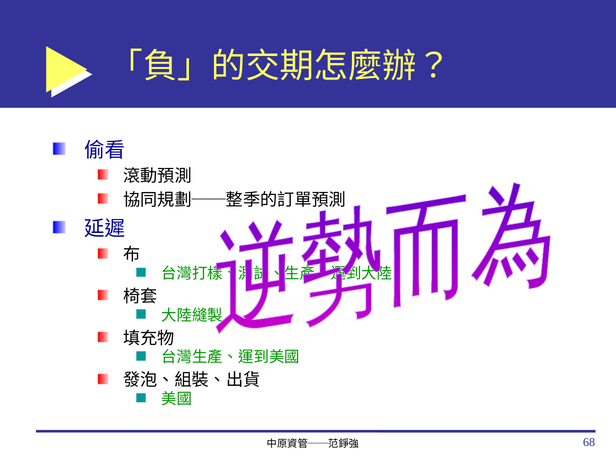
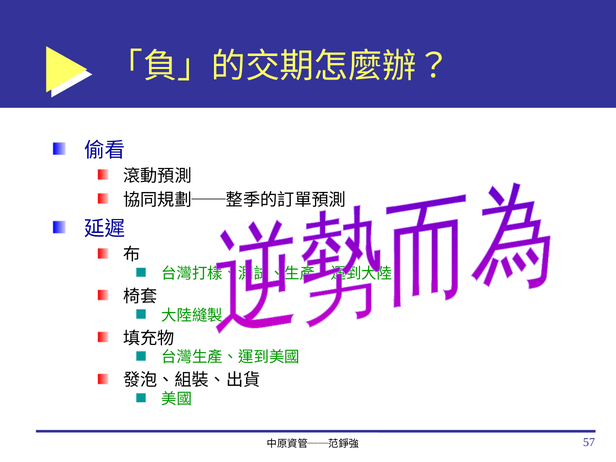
68: 68 -> 57
